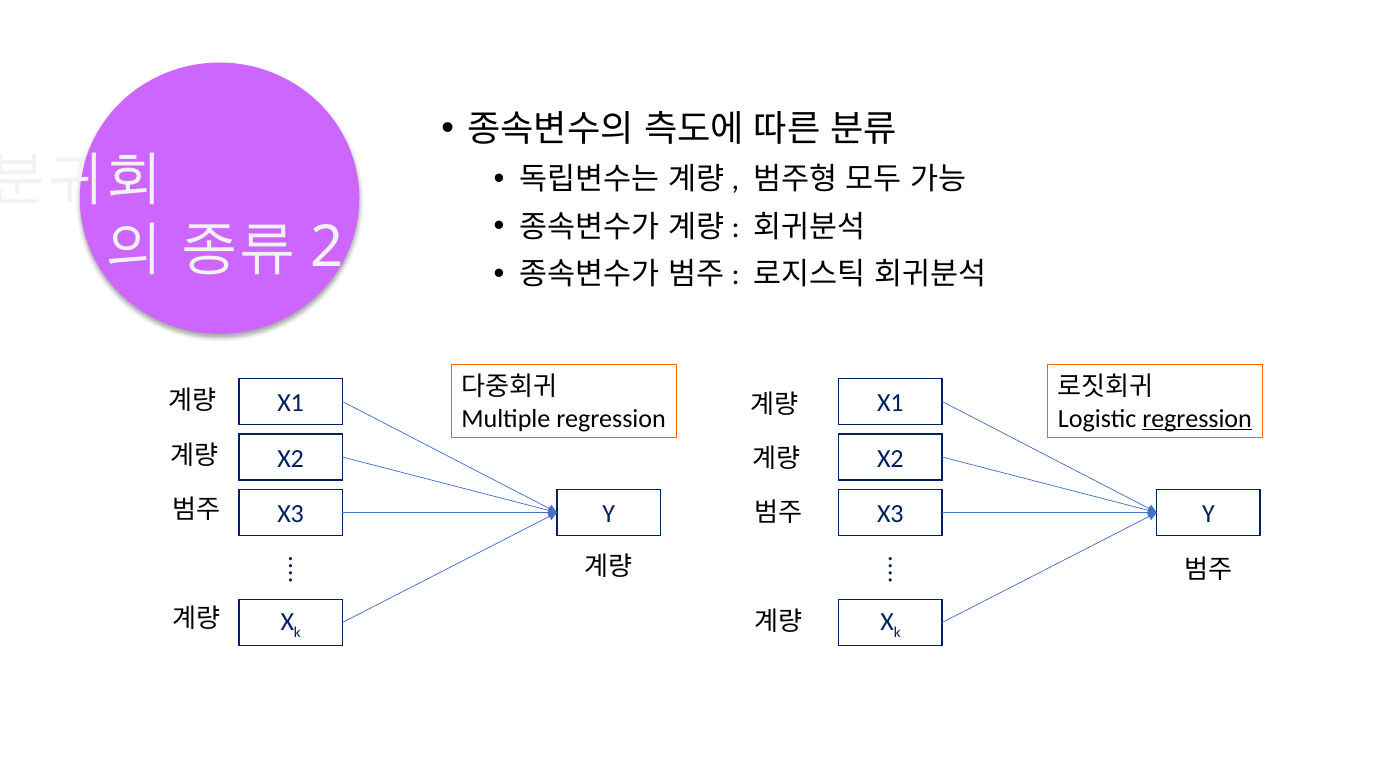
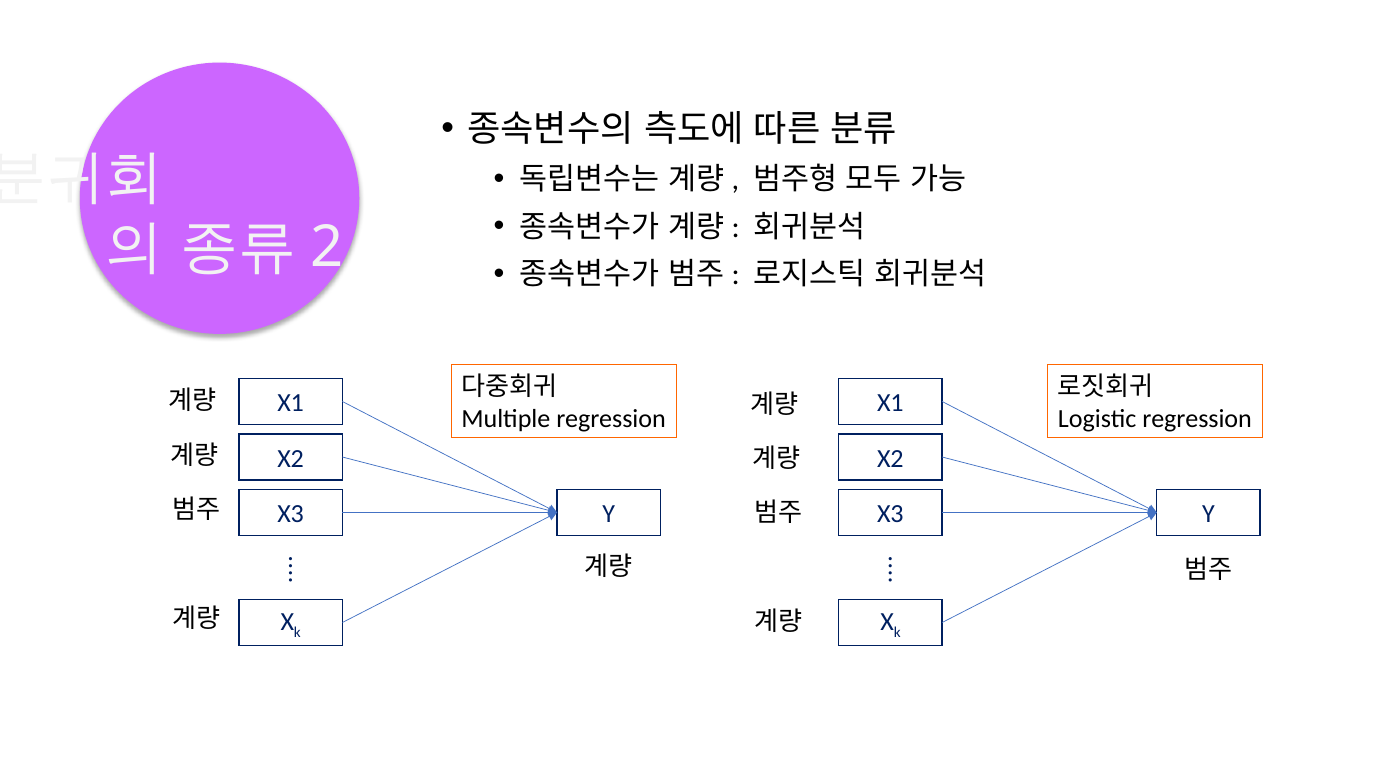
regression at (1197, 418) underline: present -> none
